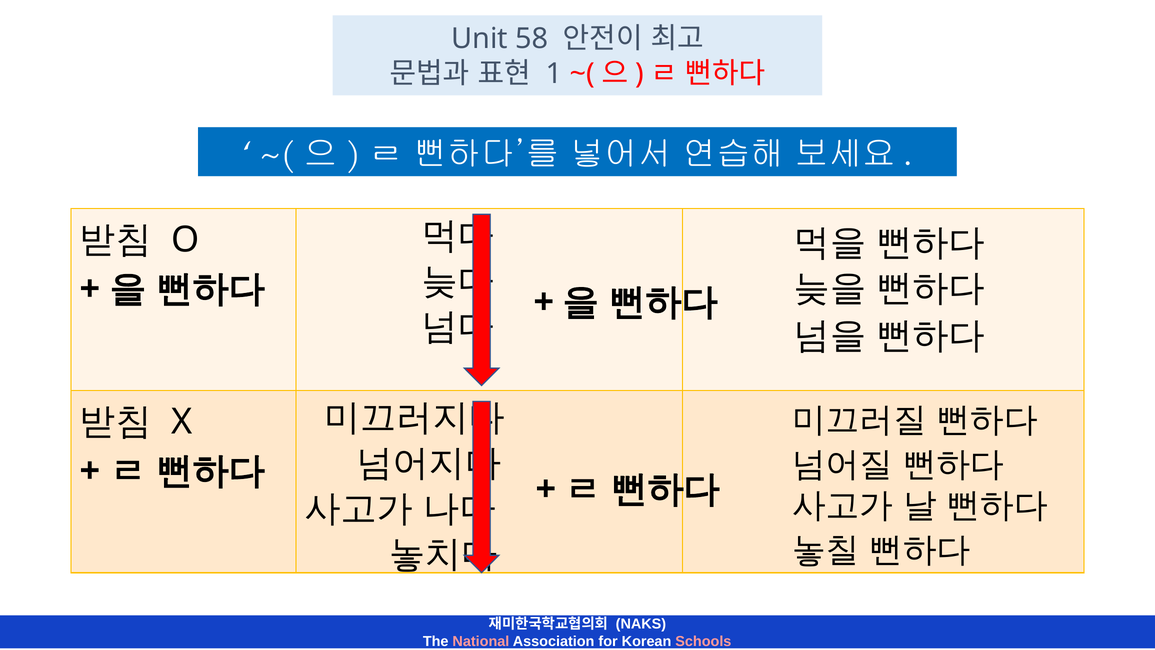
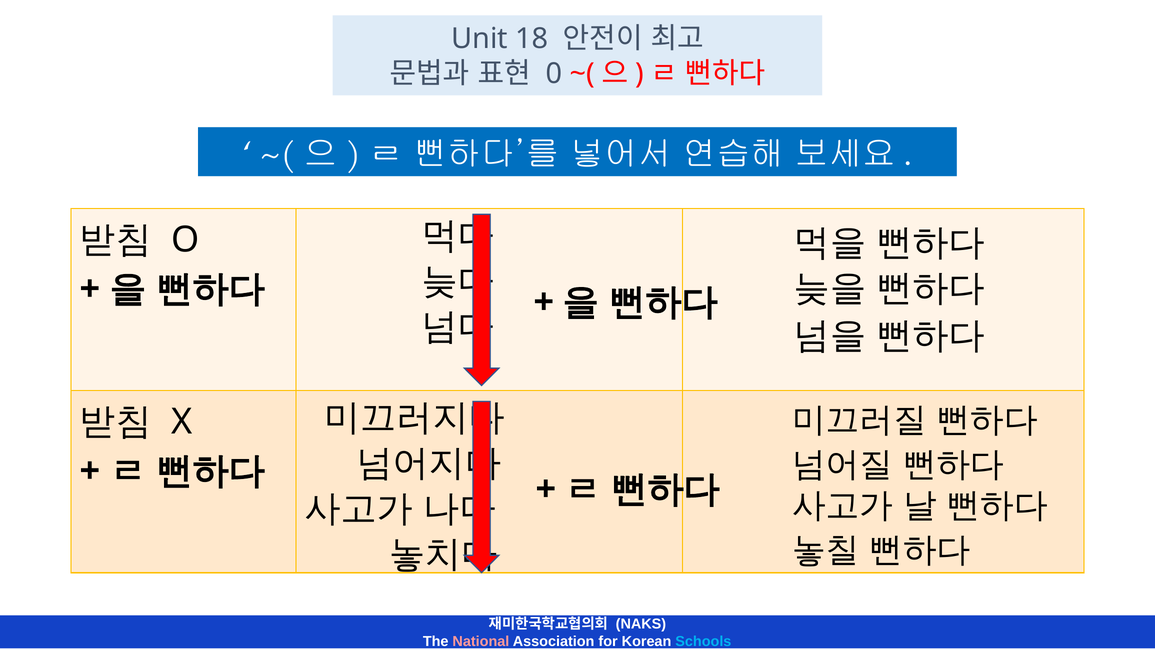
58: 58 -> 18
1: 1 -> 0
Schools colour: pink -> light blue
